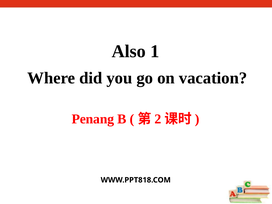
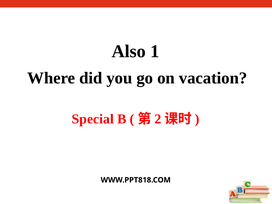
Penang: Penang -> Special
